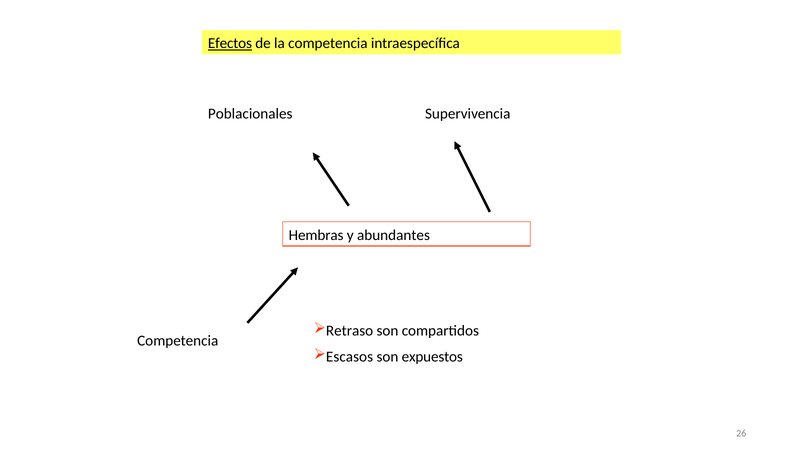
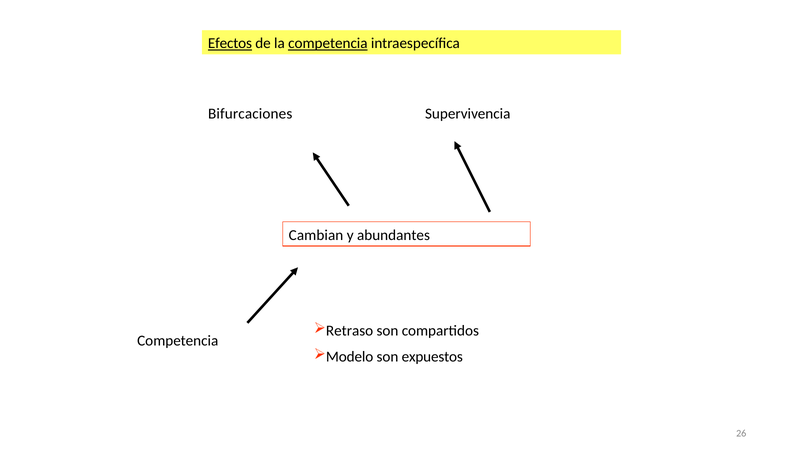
competencia at (328, 43) underline: none -> present
Poblacionales: Poblacionales -> Bifurcaciones
Hembras: Hembras -> Cambian
Escasos: Escasos -> Modelo
